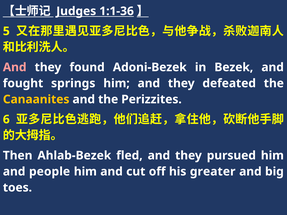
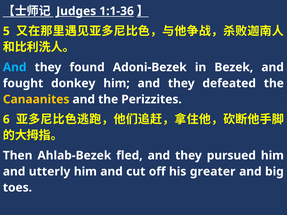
And at (15, 67) colour: pink -> light blue
springs: springs -> donkey
people: people -> utterly
